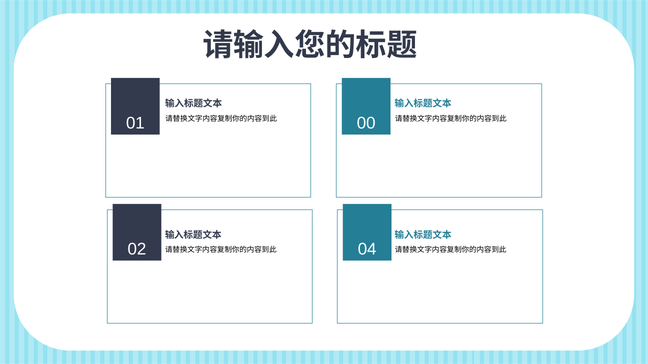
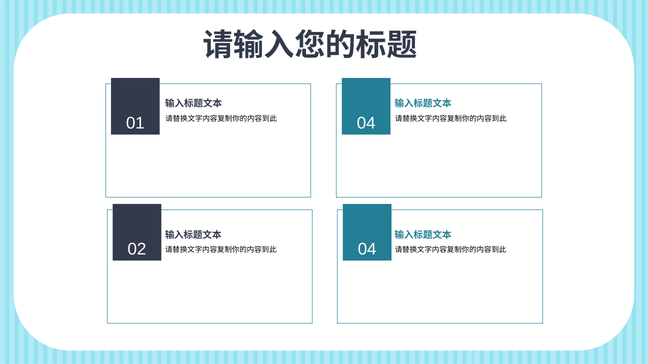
00 at (366, 123): 00 -> 04
